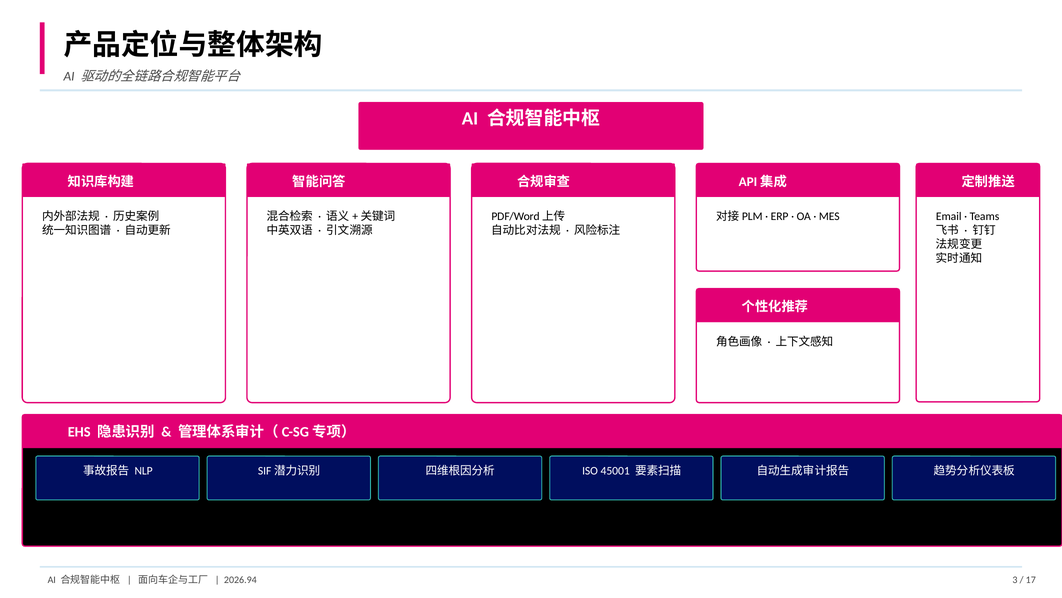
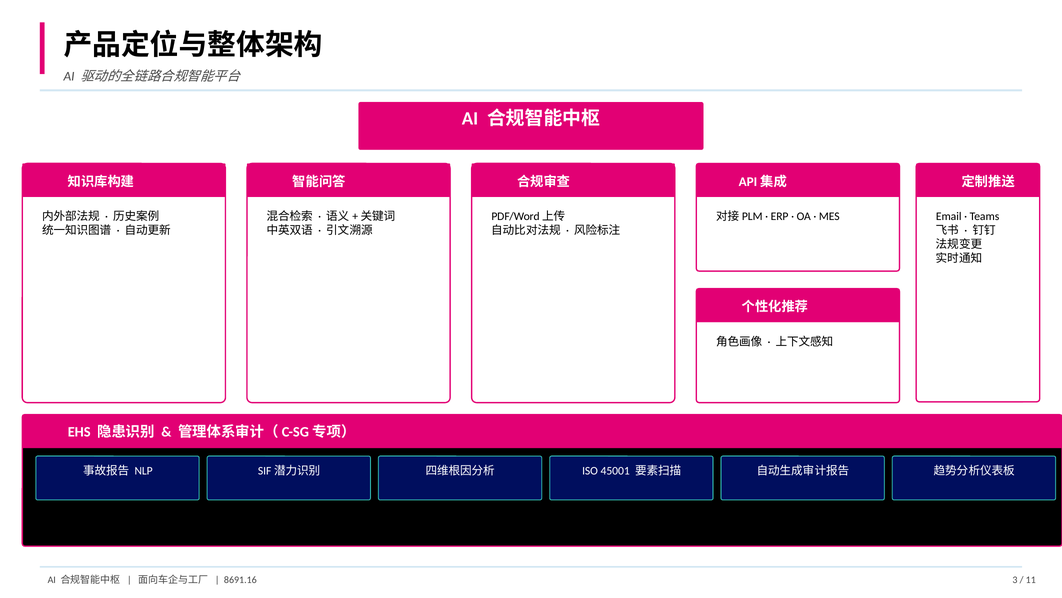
2026.94: 2026.94 -> 8691.16
17: 17 -> 11
